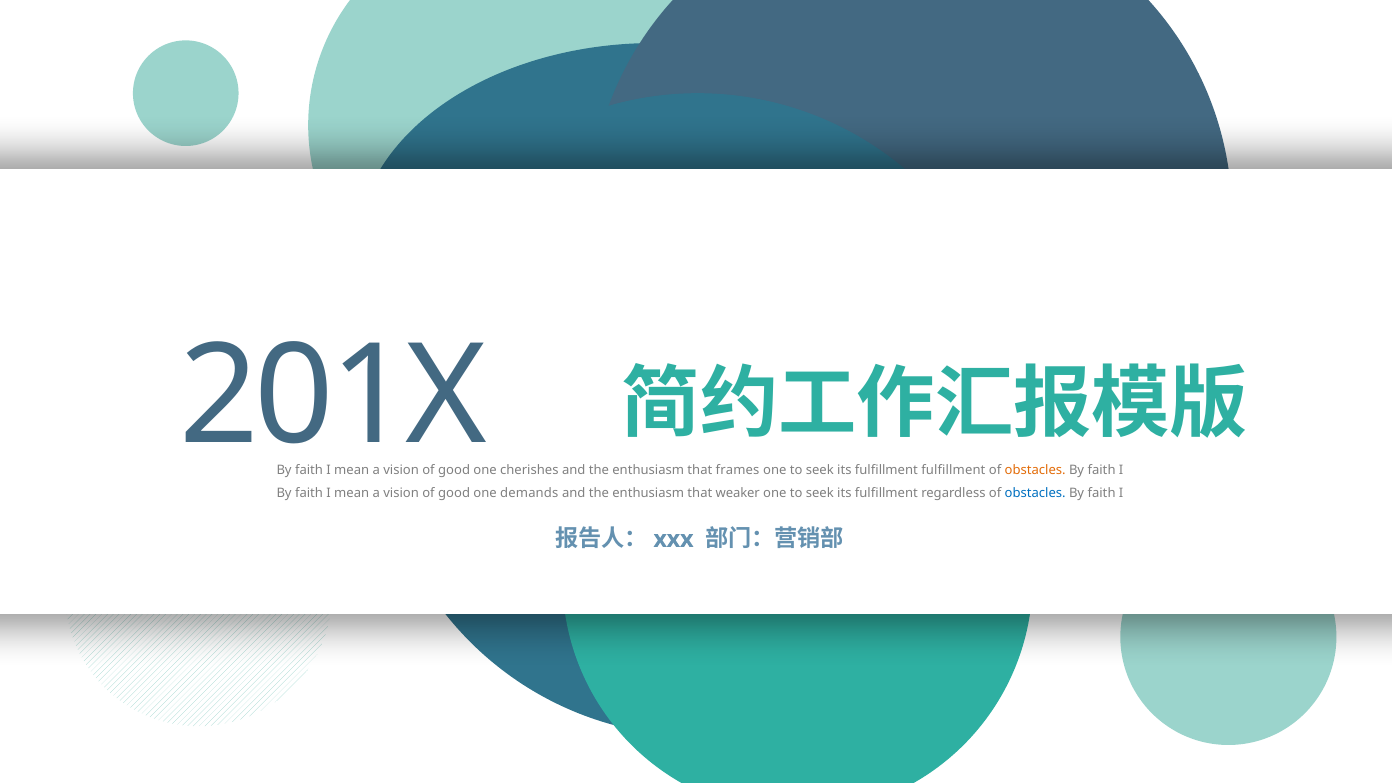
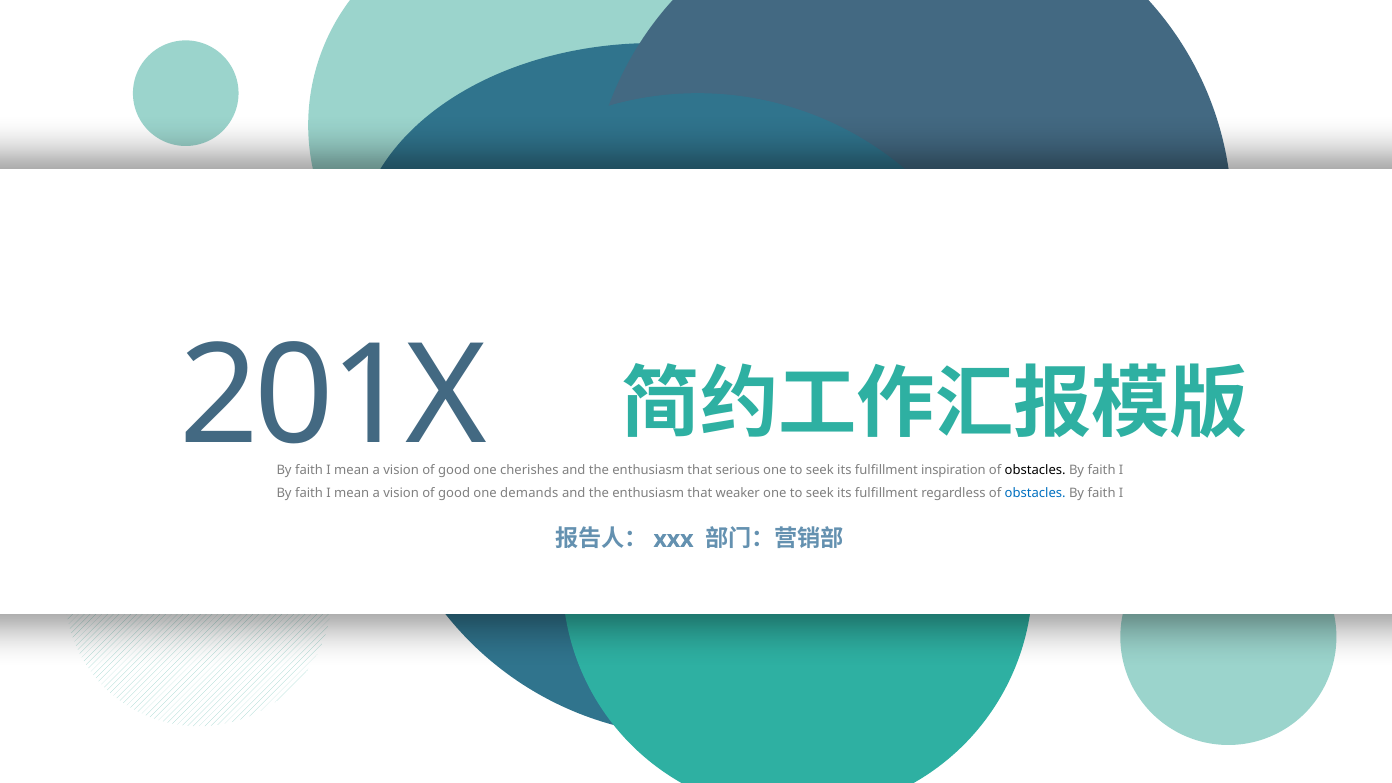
frames: frames -> serious
fulfillment fulfillment: fulfillment -> inspiration
obstacles at (1035, 470) colour: orange -> black
